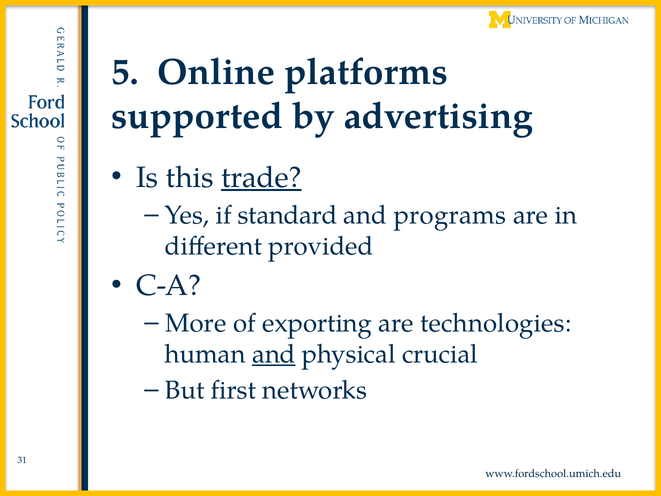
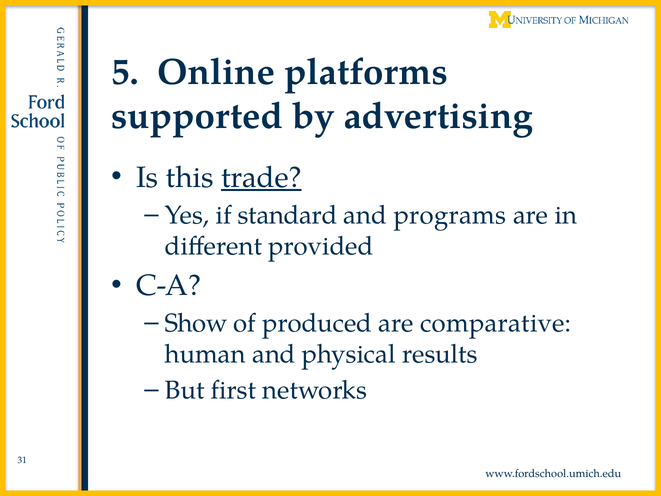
More: More -> Show
exporting: exporting -> produced
technologies: technologies -> comparative
and at (274, 354) underline: present -> none
crucial: crucial -> results
